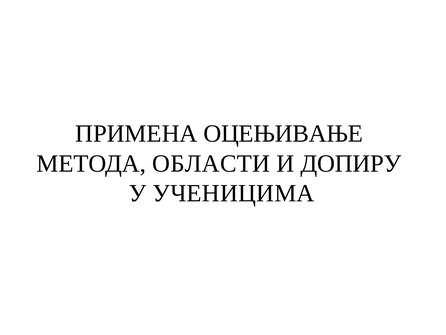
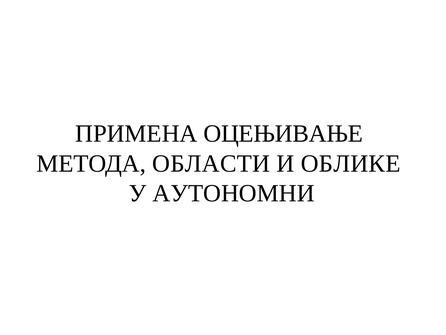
ДОПИРУ: ДОПИРУ -> ОБЛИКЕ
УЧЕНИЦИМА: УЧЕНИЦИМА -> АУТОНОМНИ
